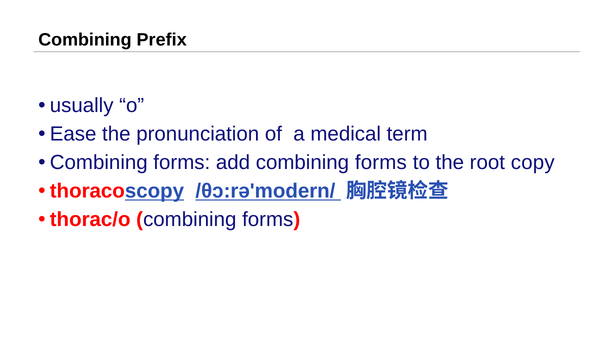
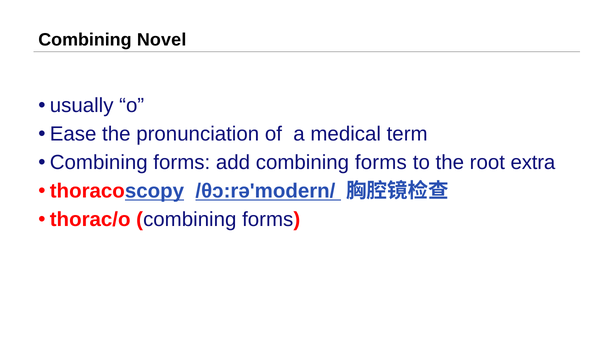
Prefix: Prefix -> Novel
copy: copy -> extra
